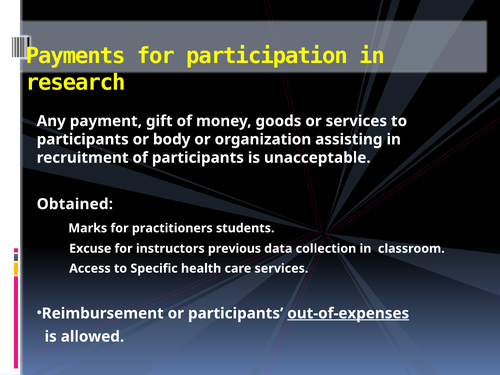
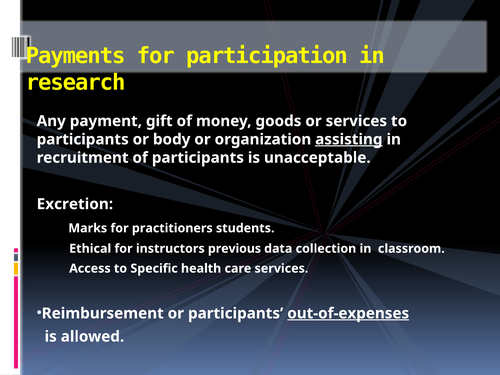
assisting underline: none -> present
Obtained: Obtained -> Excretion
Excuse: Excuse -> Ethical
